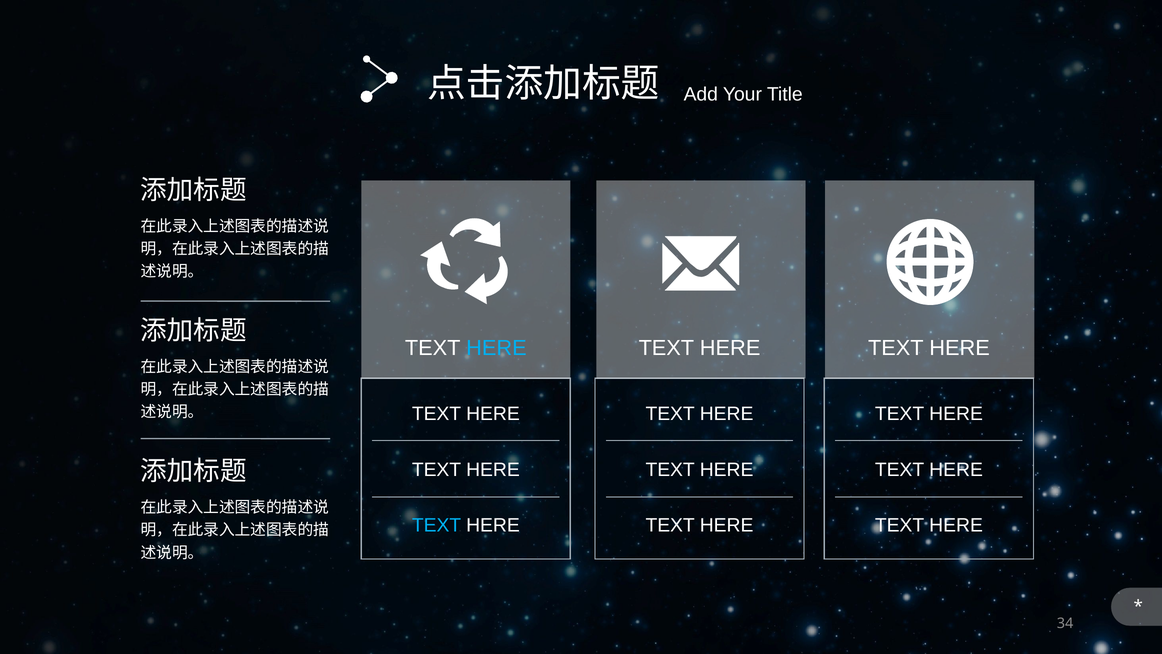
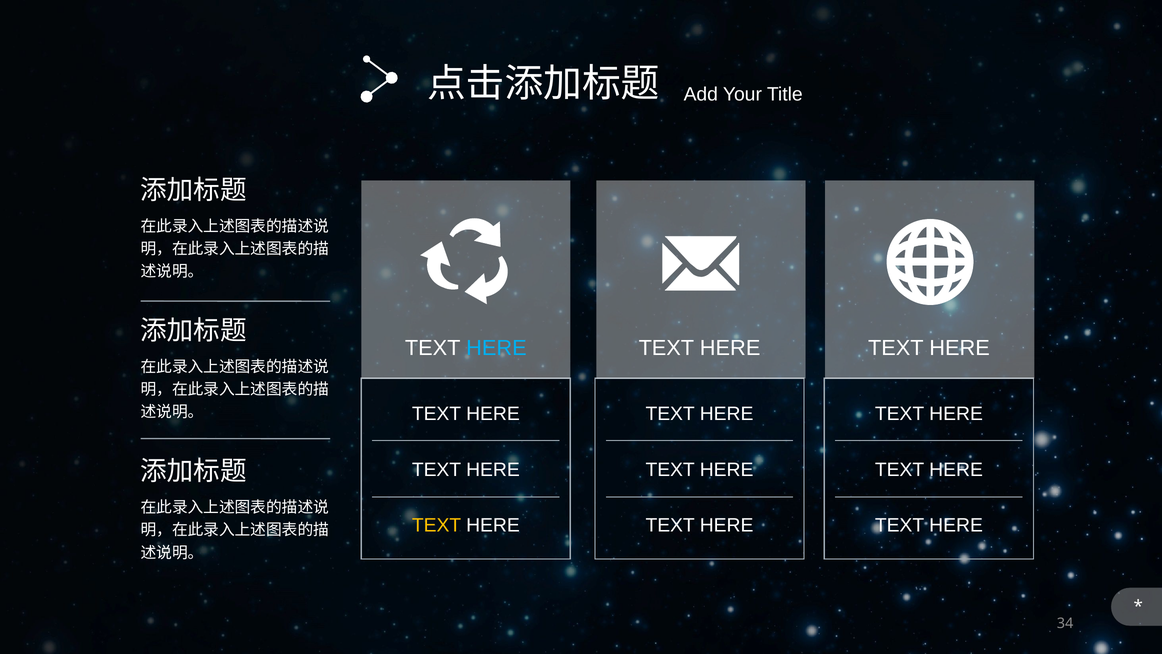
TEXT at (437, 525) colour: light blue -> yellow
